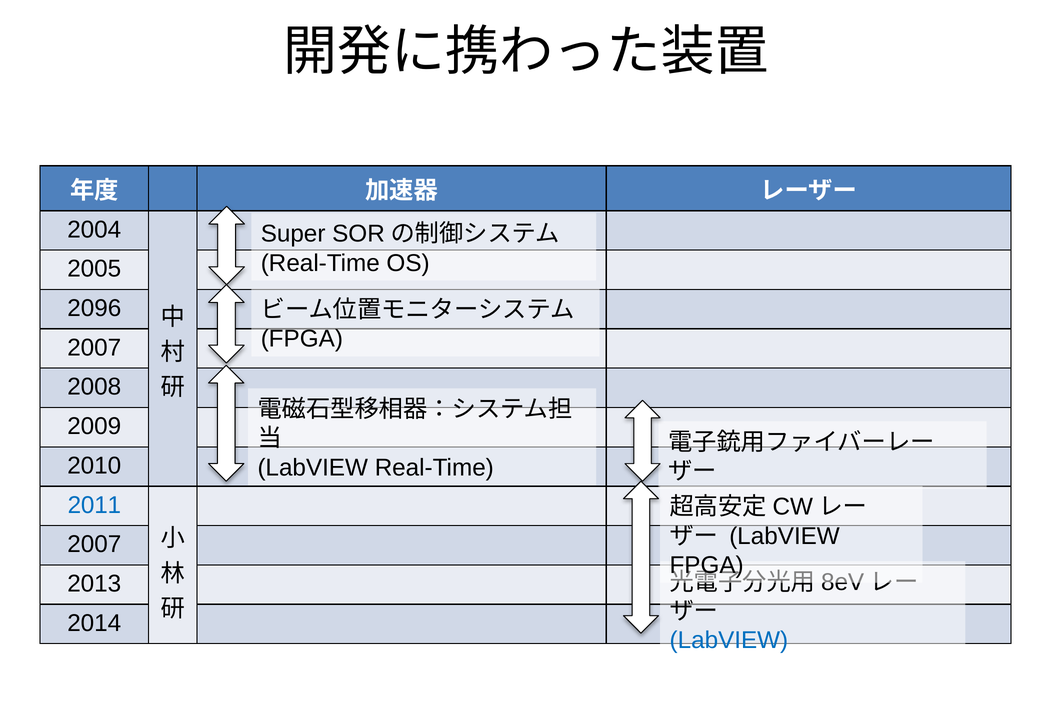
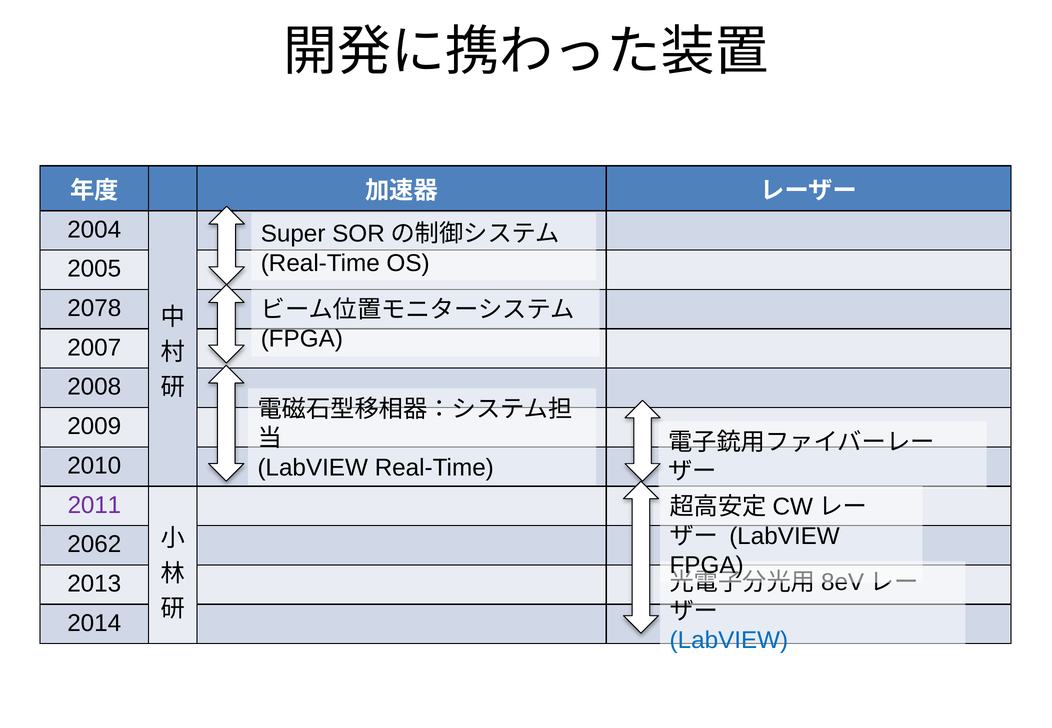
2096: 2096 -> 2078
2011 colour: blue -> purple
2007 at (94, 545): 2007 -> 2062
